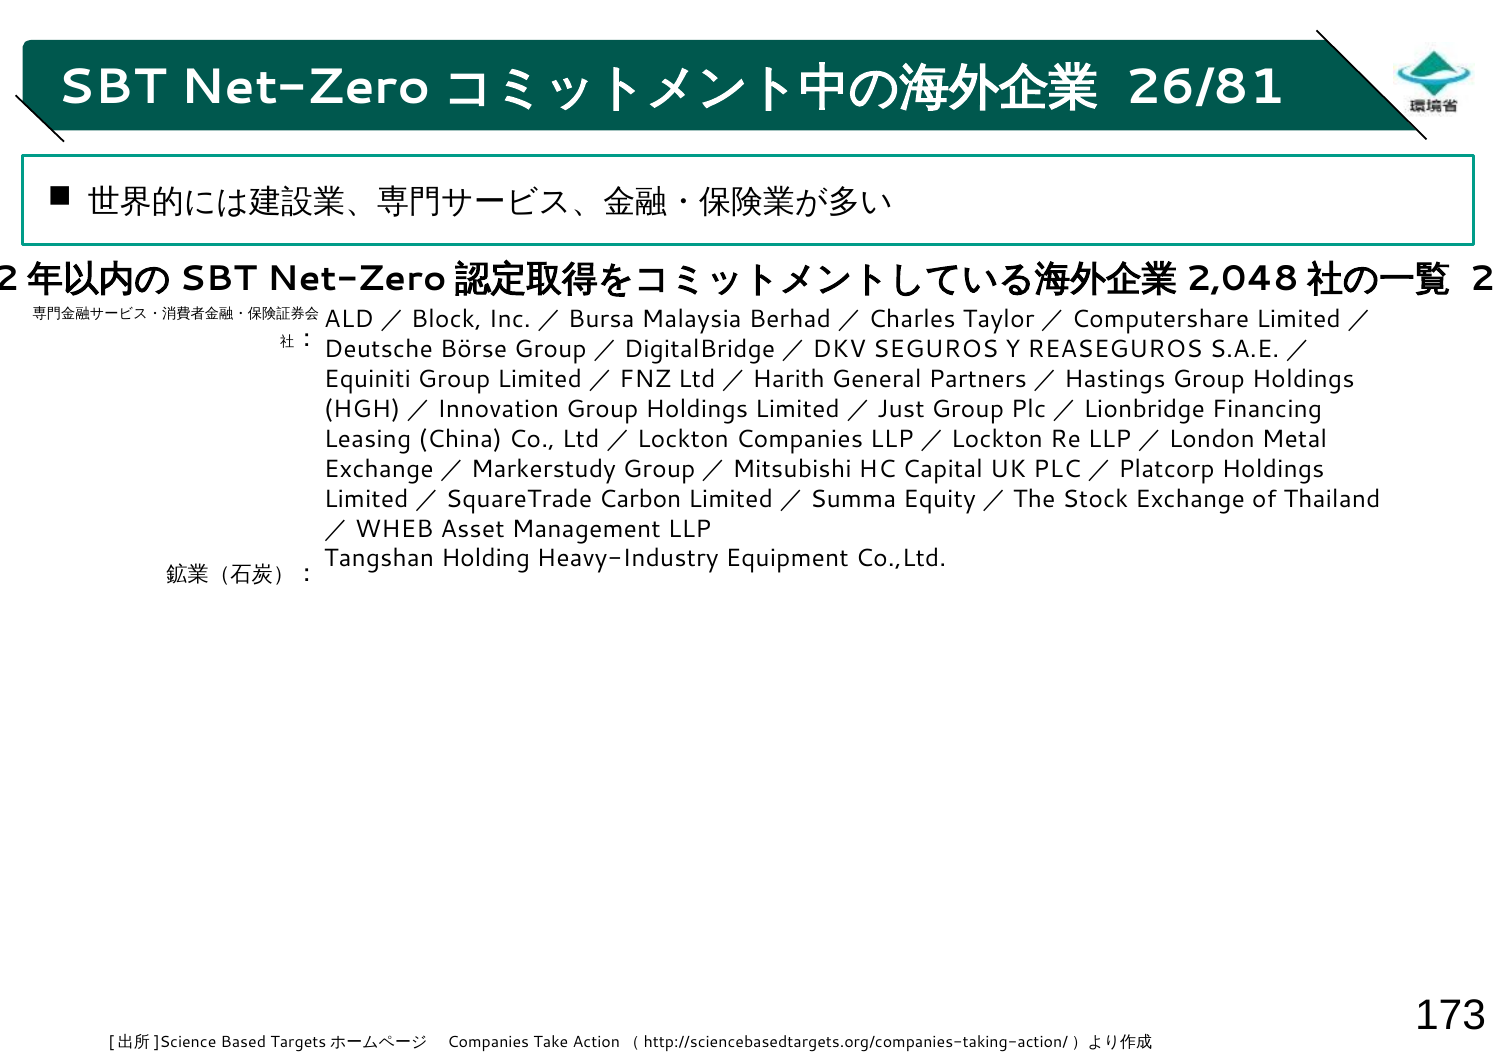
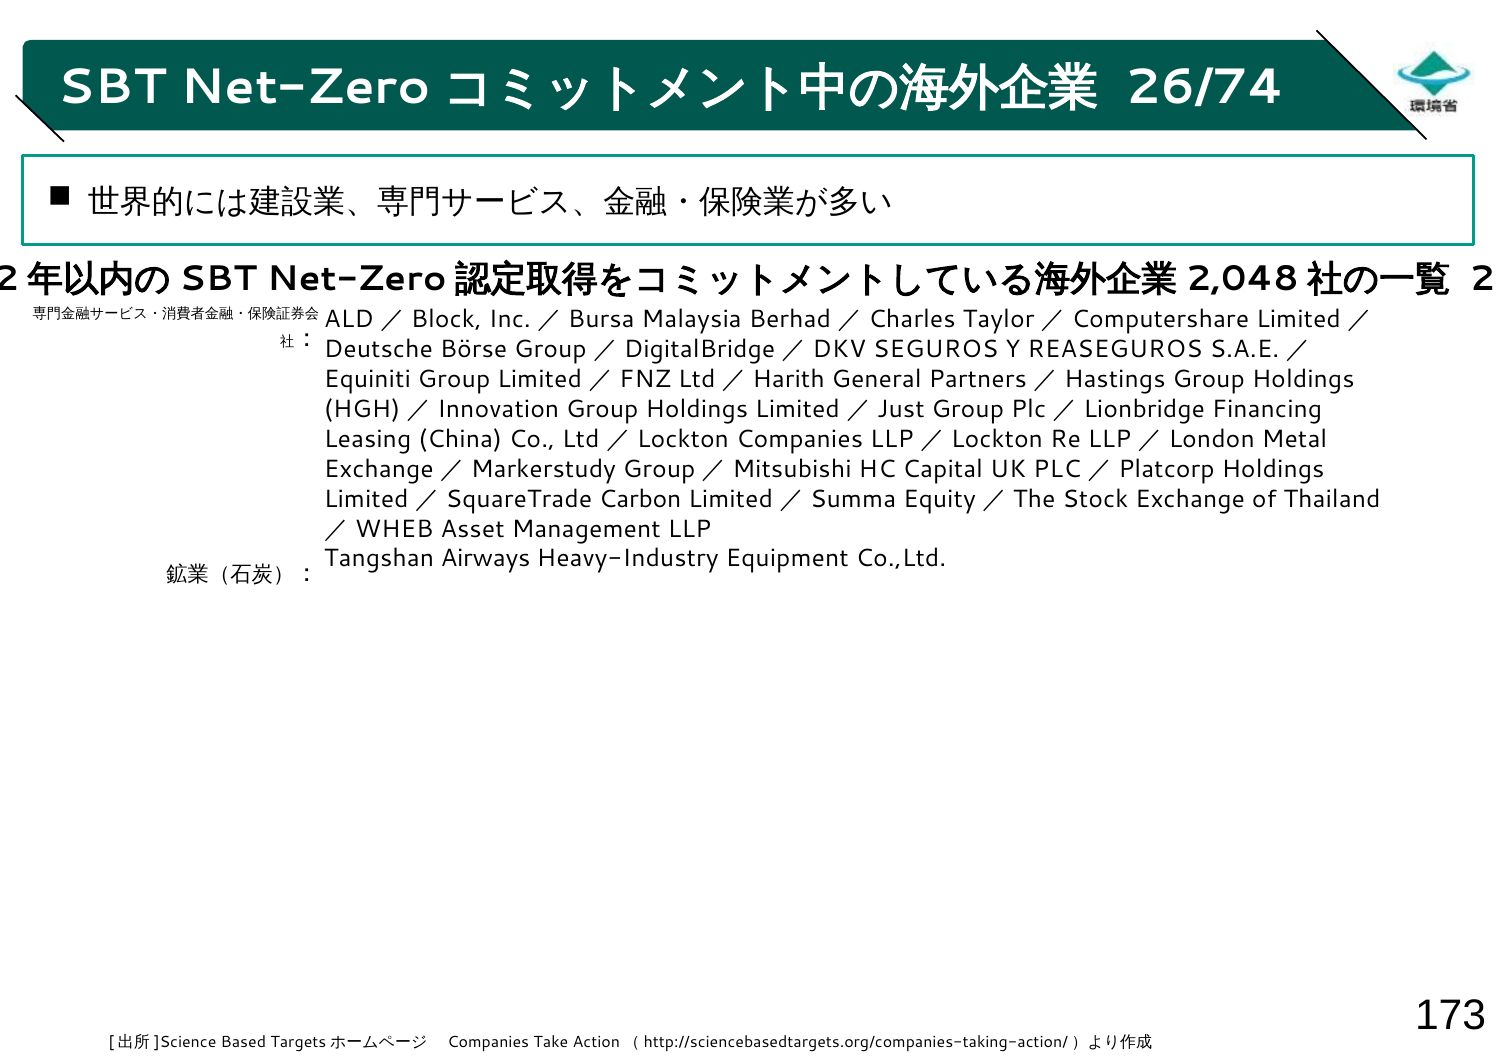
26/81: 26/81 -> 26/74
Holding: Holding -> Airways
